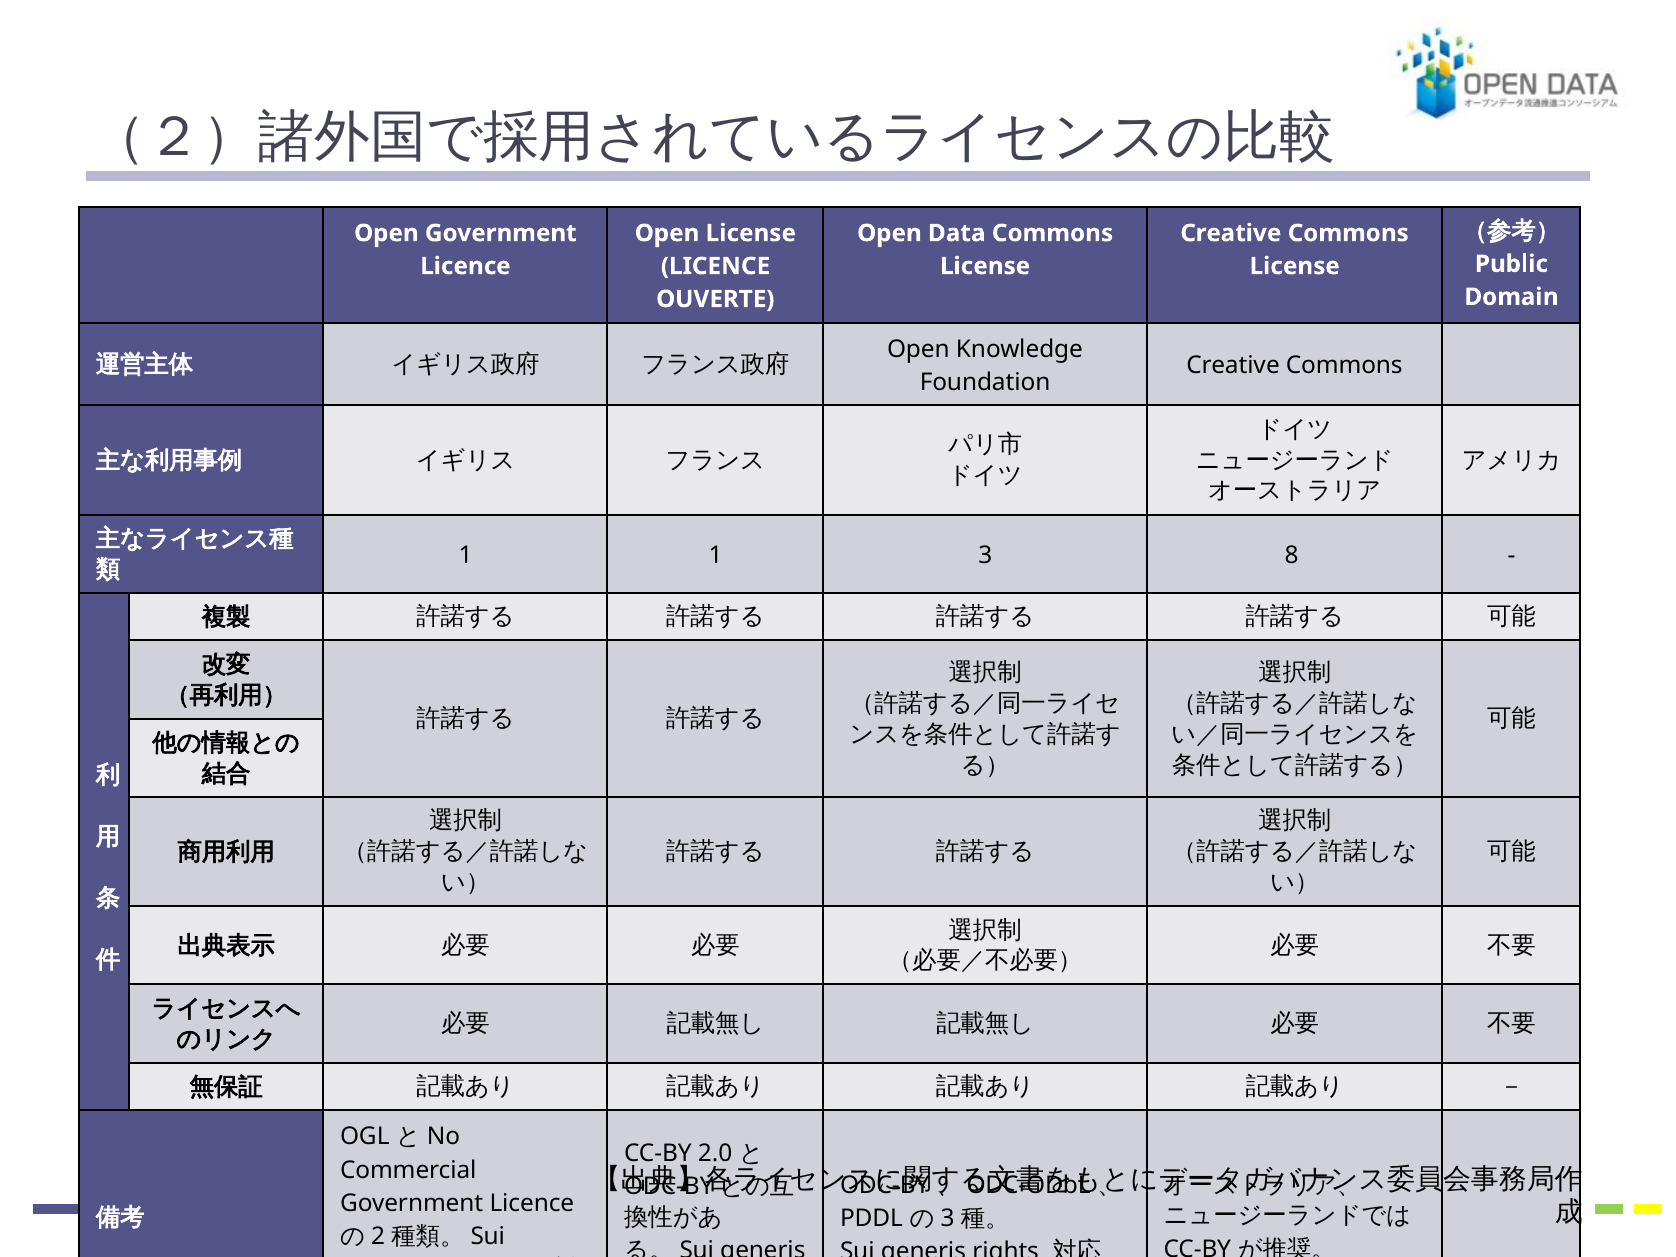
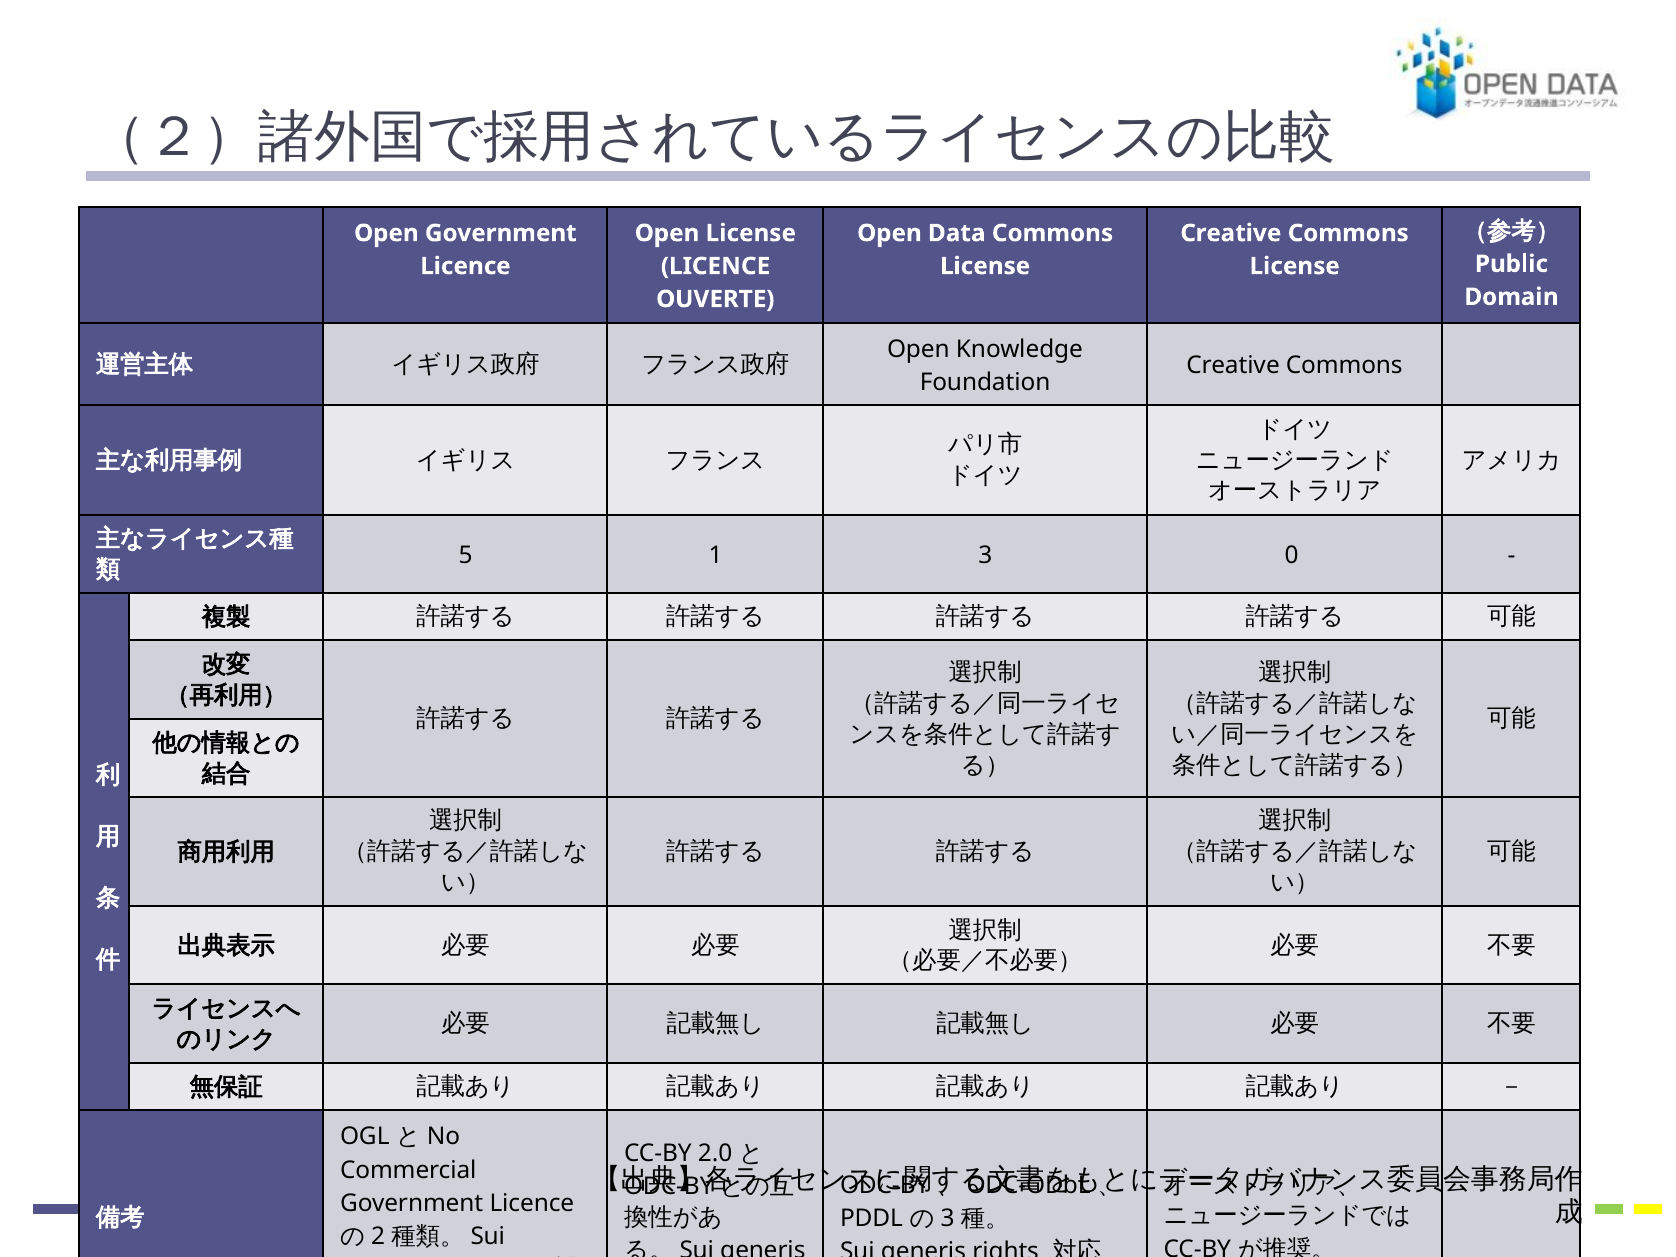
1 at (466, 555): 1 -> 5
8: 8 -> 0
